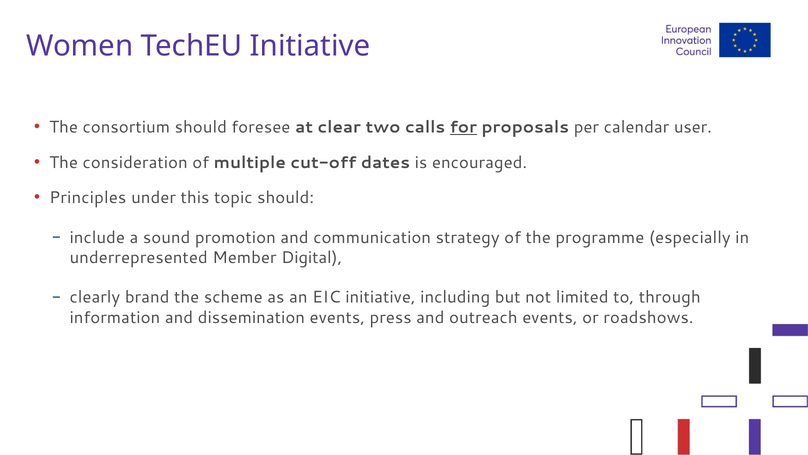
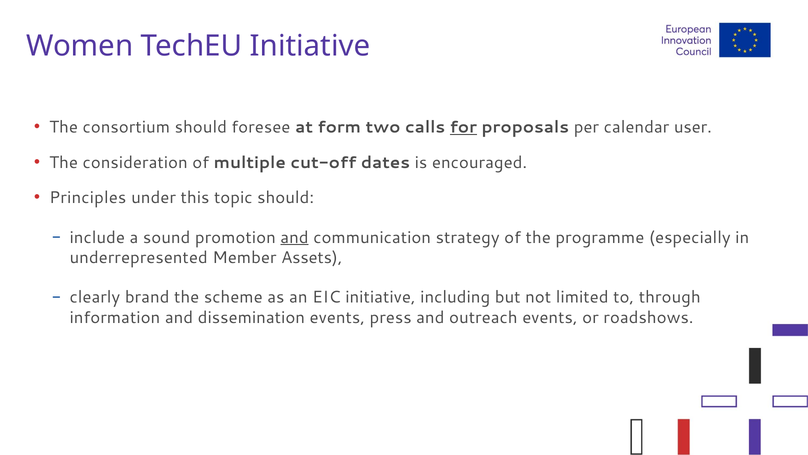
clear: clear -> form
and at (294, 237) underline: none -> present
Digital: Digital -> Assets
